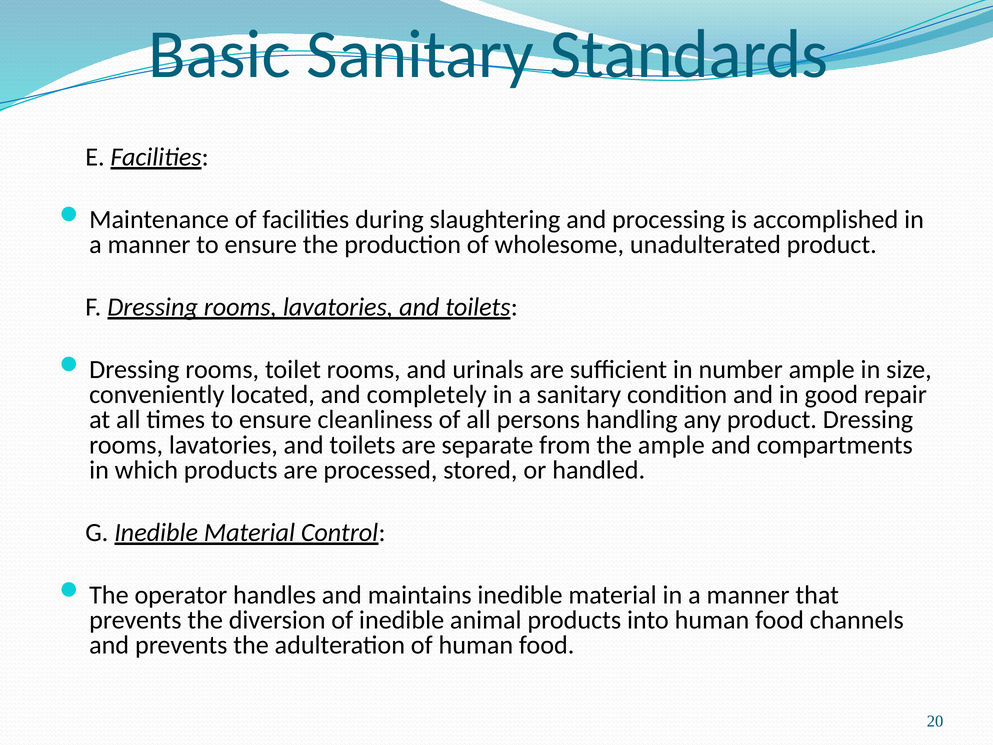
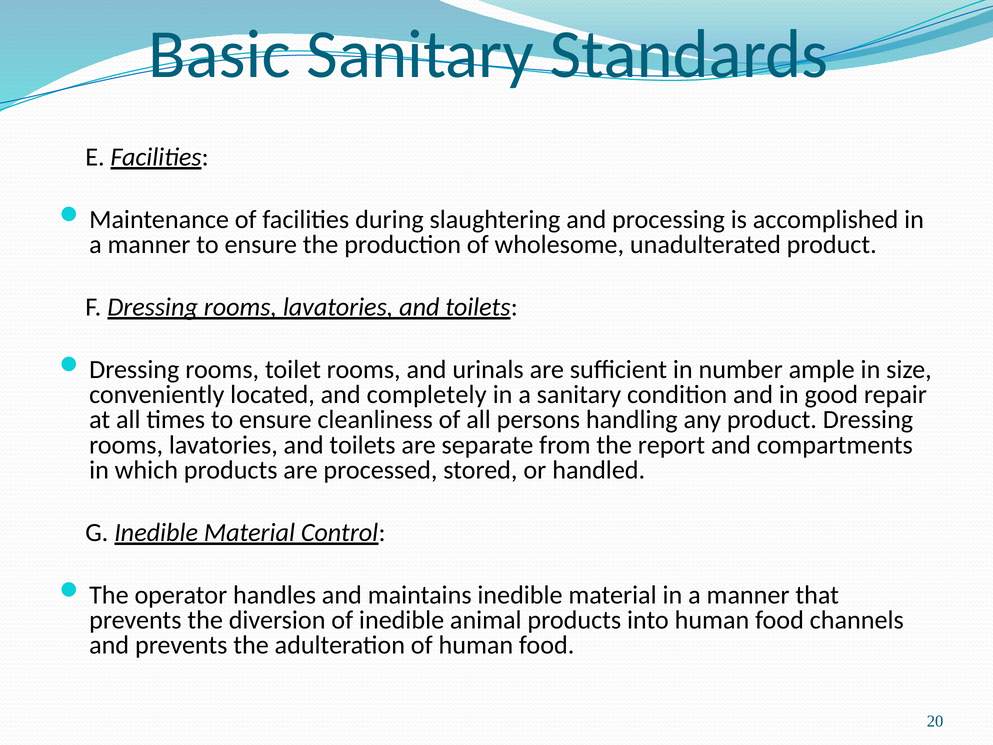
the ample: ample -> report
